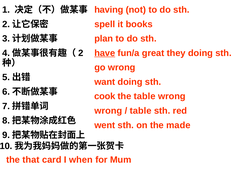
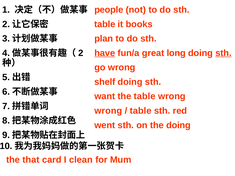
having: having -> people
spell at (105, 24): spell -> table
they: they -> long
sth at (223, 53) underline: none -> present
want: want -> shelf
cook: cook -> want
the made: made -> doing
when: when -> clean
